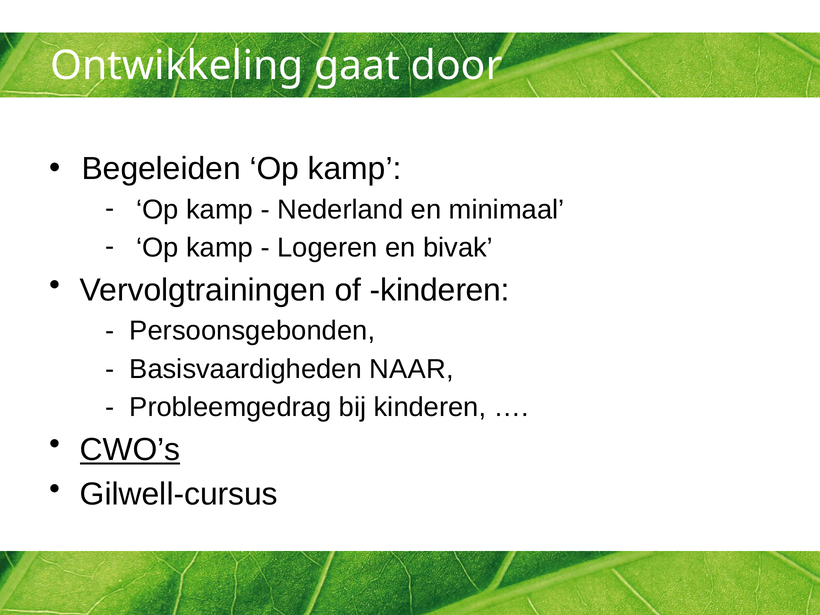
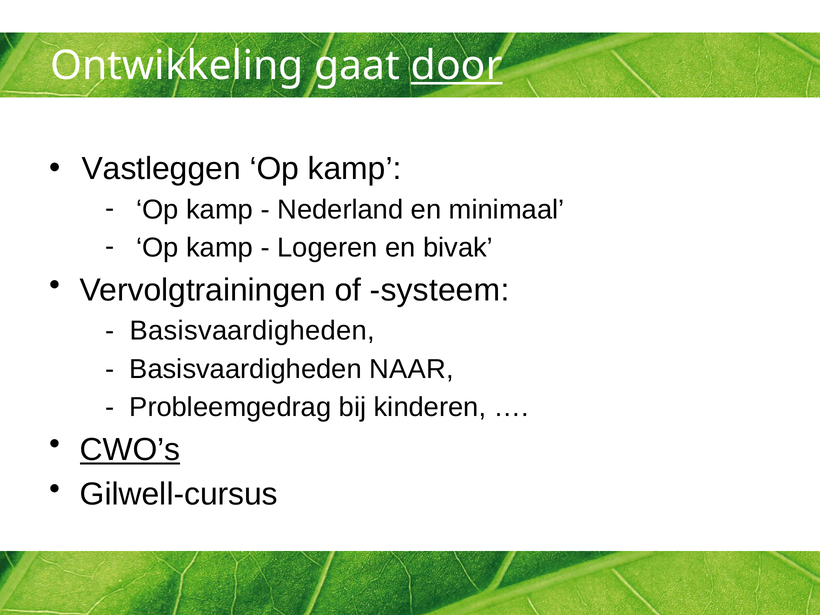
door underline: none -> present
Begeleiden: Begeleiden -> Vastleggen
of kinderen: kinderen -> systeem
Persoonsgebonden at (252, 331): Persoonsgebonden -> Basisvaardigheden
